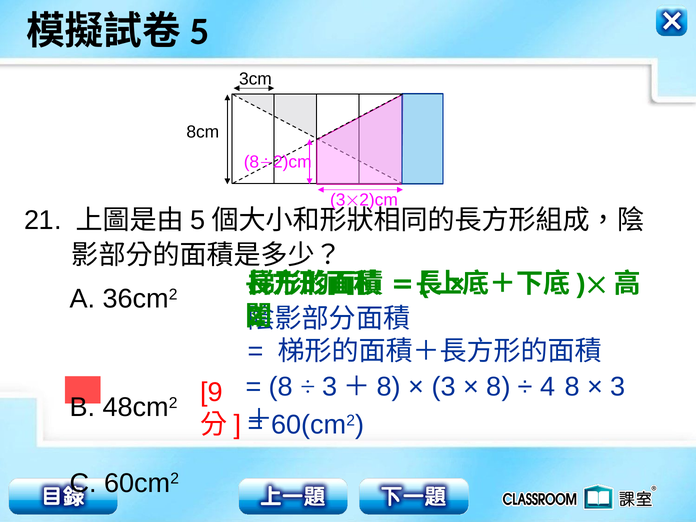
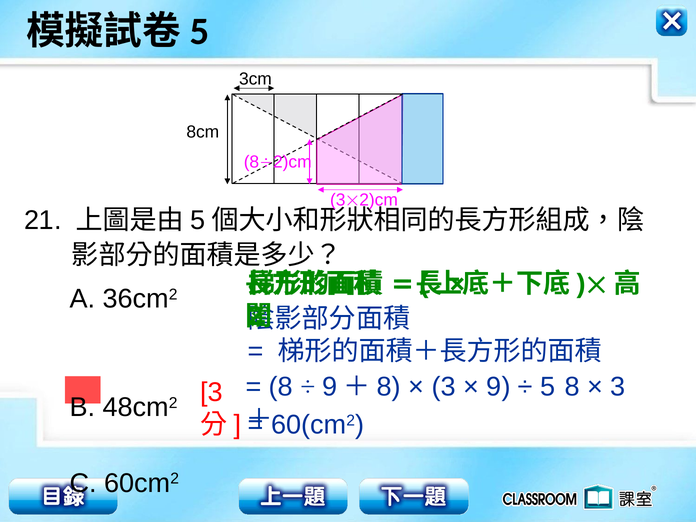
3 at (330, 387): 3 -> 9
8 at (499, 387): 8 -> 9
4 at (548, 387): 4 -> 5
9 at (211, 392): 9 -> 3
